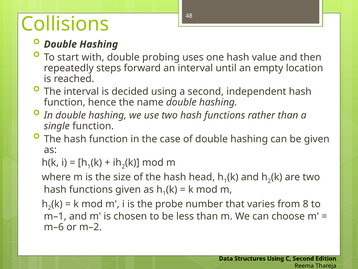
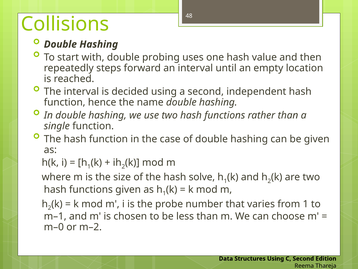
head: head -> solve
from 8: 8 -> 1
m–6: m–6 -> m–0
